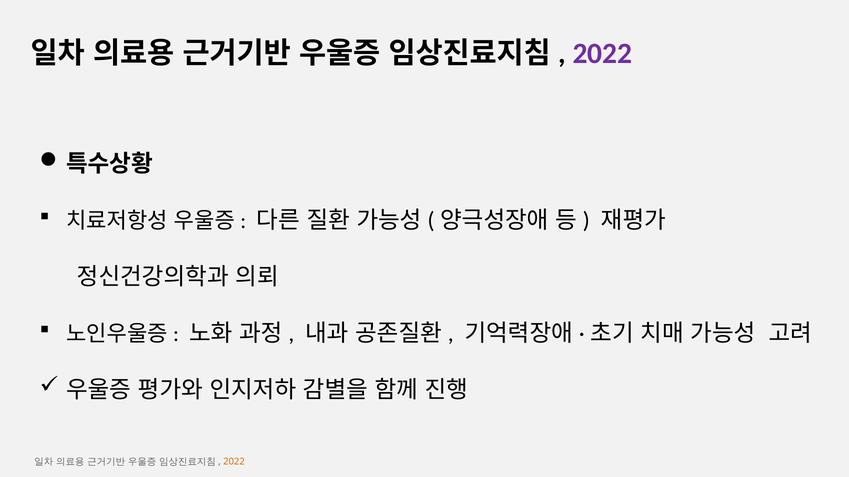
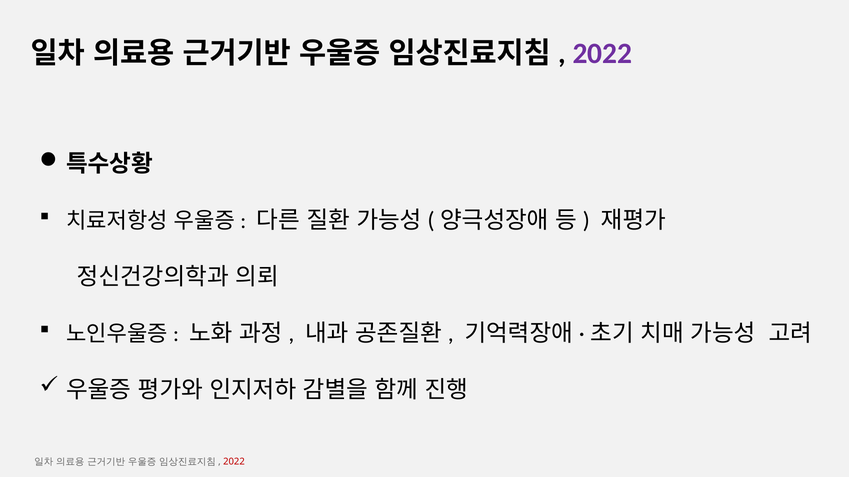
2022 at (234, 462) colour: orange -> red
